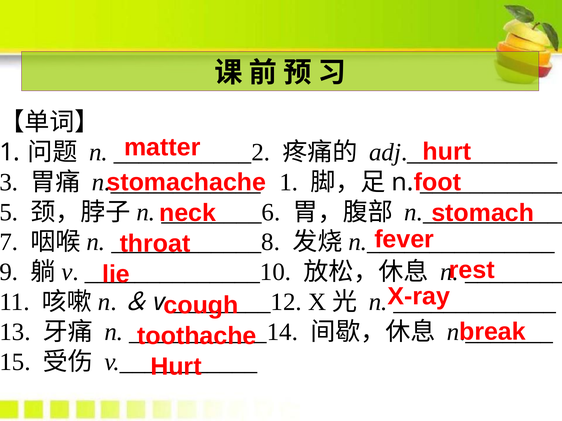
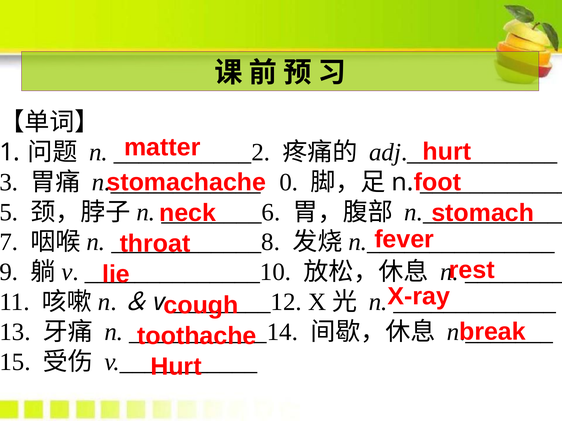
1 at (289, 182): 1 -> 0
